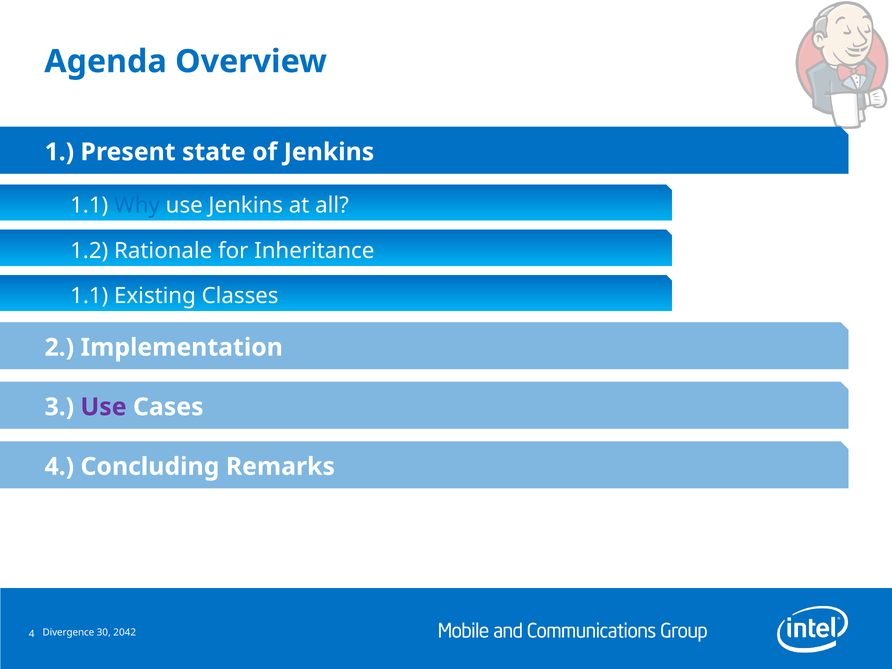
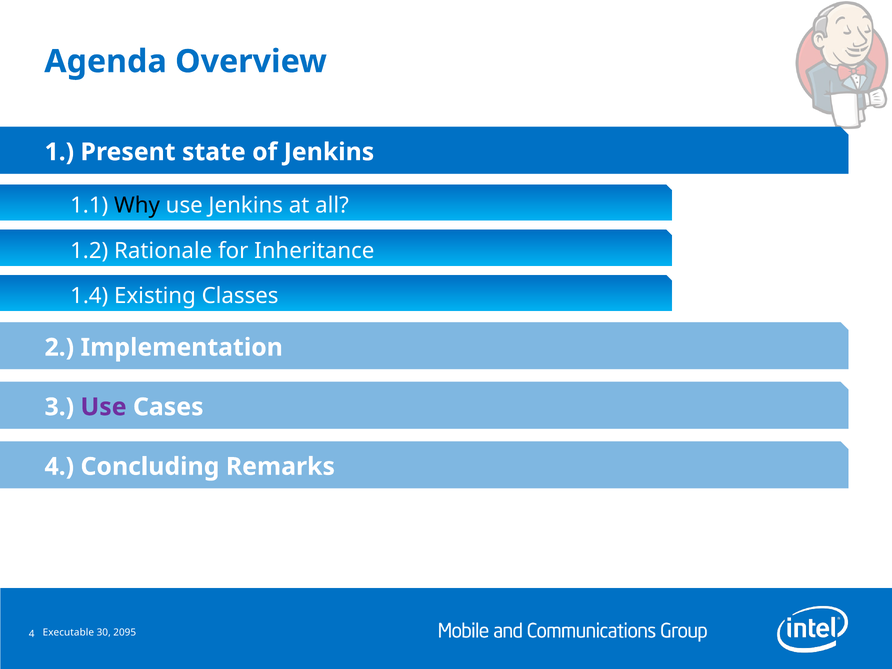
Why colour: blue -> black
1.1 at (89, 296): 1.1 -> 1.4
Divergence: Divergence -> Executable
2042: 2042 -> 2095
